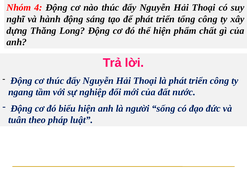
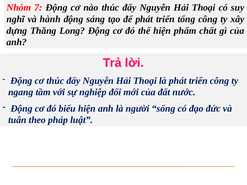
4: 4 -> 7
